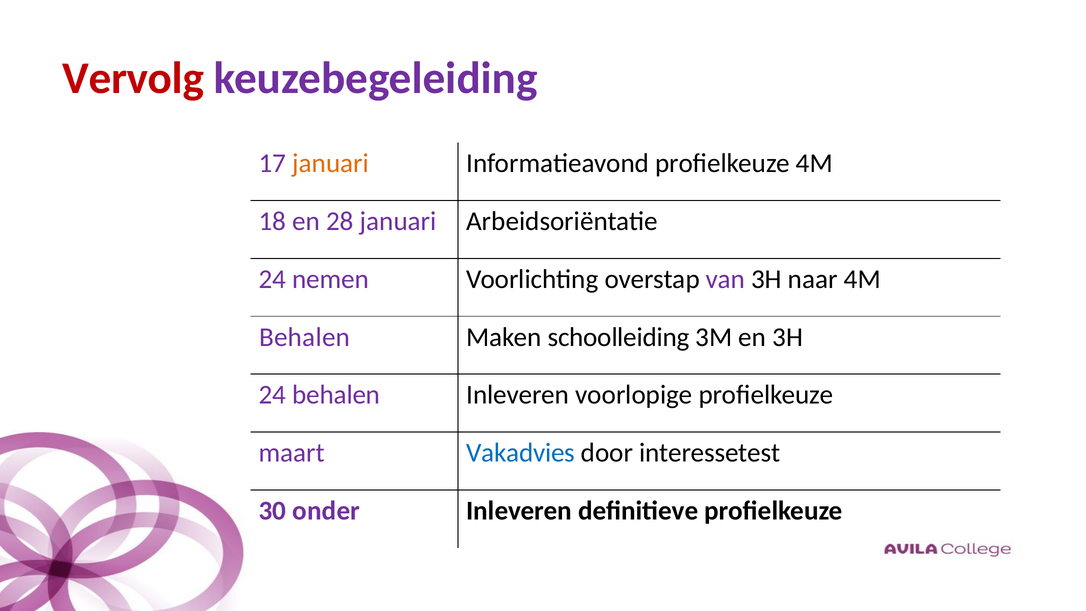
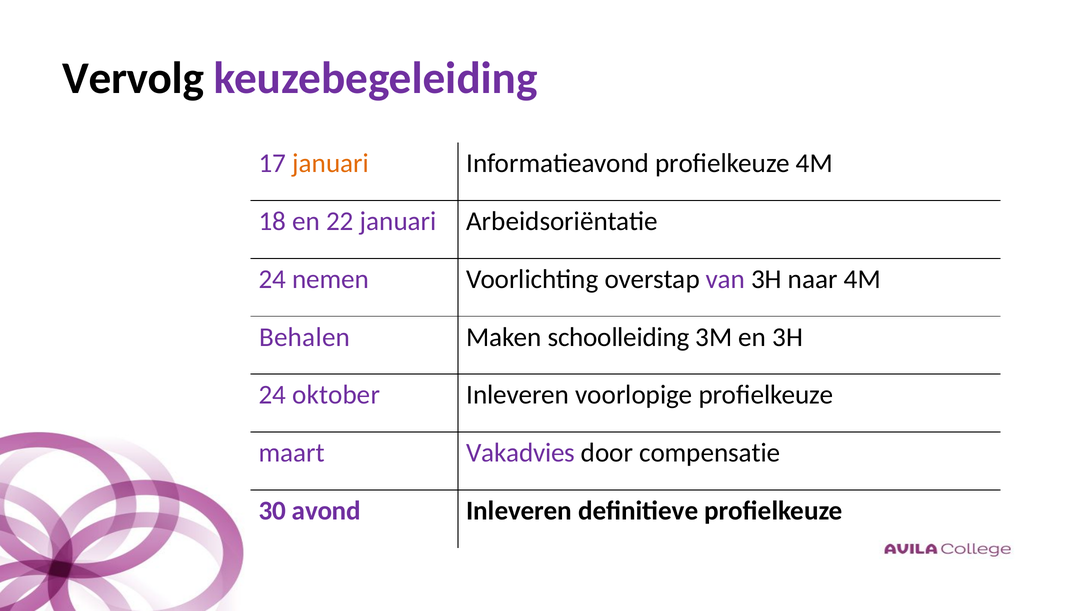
Vervolg colour: red -> black
28: 28 -> 22
24 behalen: behalen -> oktober
Vakadvies colour: blue -> purple
interessetest: interessetest -> compensatie
onder: onder -> avond
